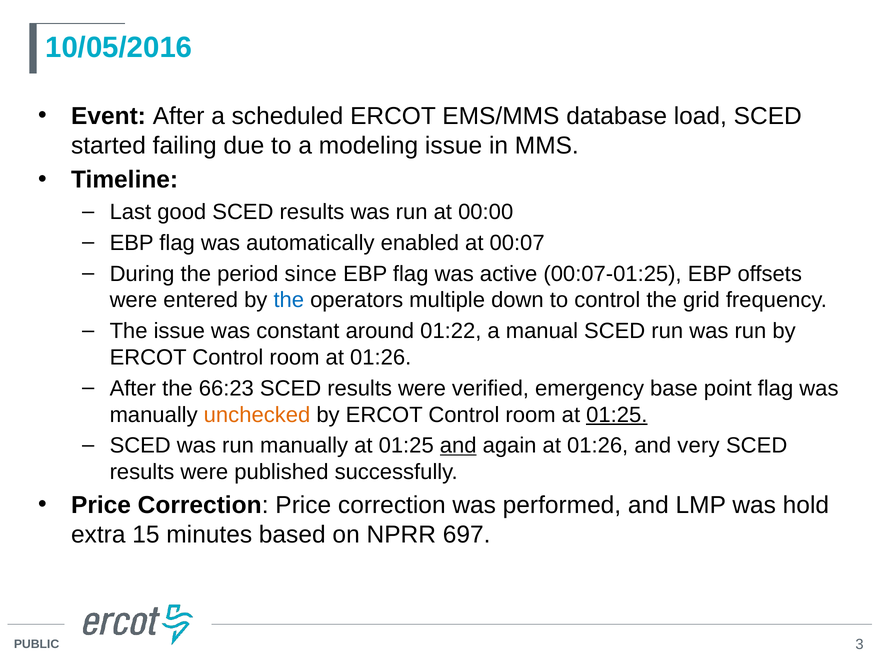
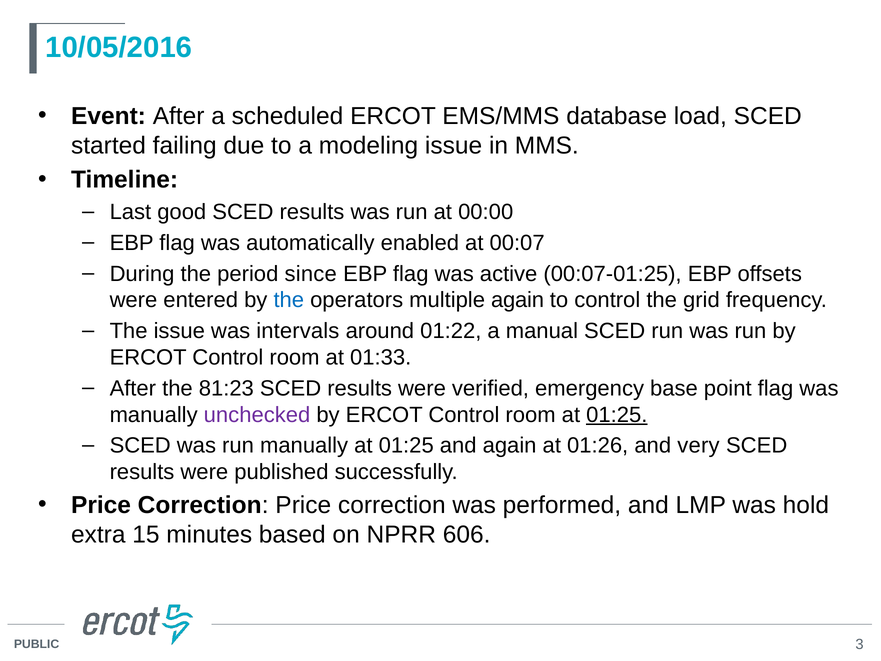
multiple down: down -> again
constant: constant -> intervals
room at 01:26: 01:26 -> 01:33
66:23: 66:23 -> 81:23
unchecked colour: orange -> purple
and at (458, 445) underline: present -> none
697: 697 -> 606
